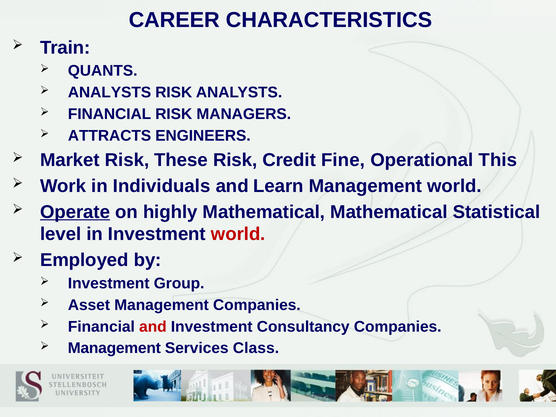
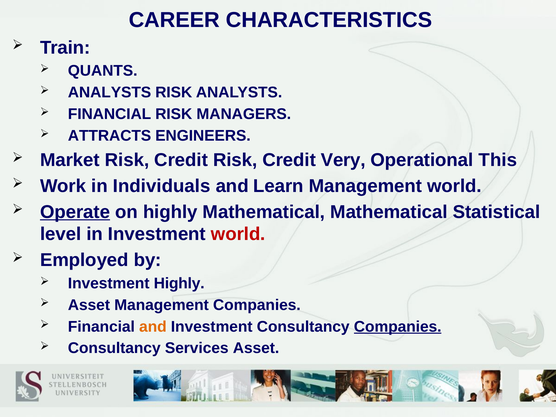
Market Risk These: These -> Credit
Fine: Fine -> Very
Investment Group: Group -> Highly
and at (153, 327) colour: red -> orange
Companies at (398, 327) underline: none -> present
Management at (114, 348): Management -> Consultancy
Services Class: Class -> Asset
